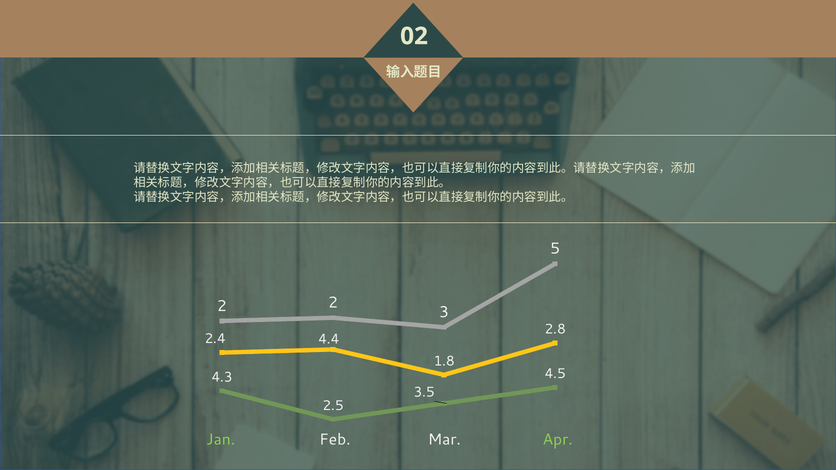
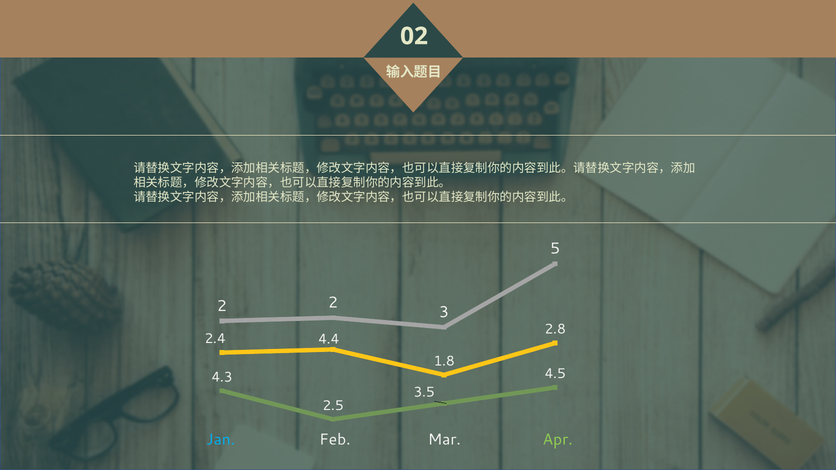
Jan colour: light green -> light blue
